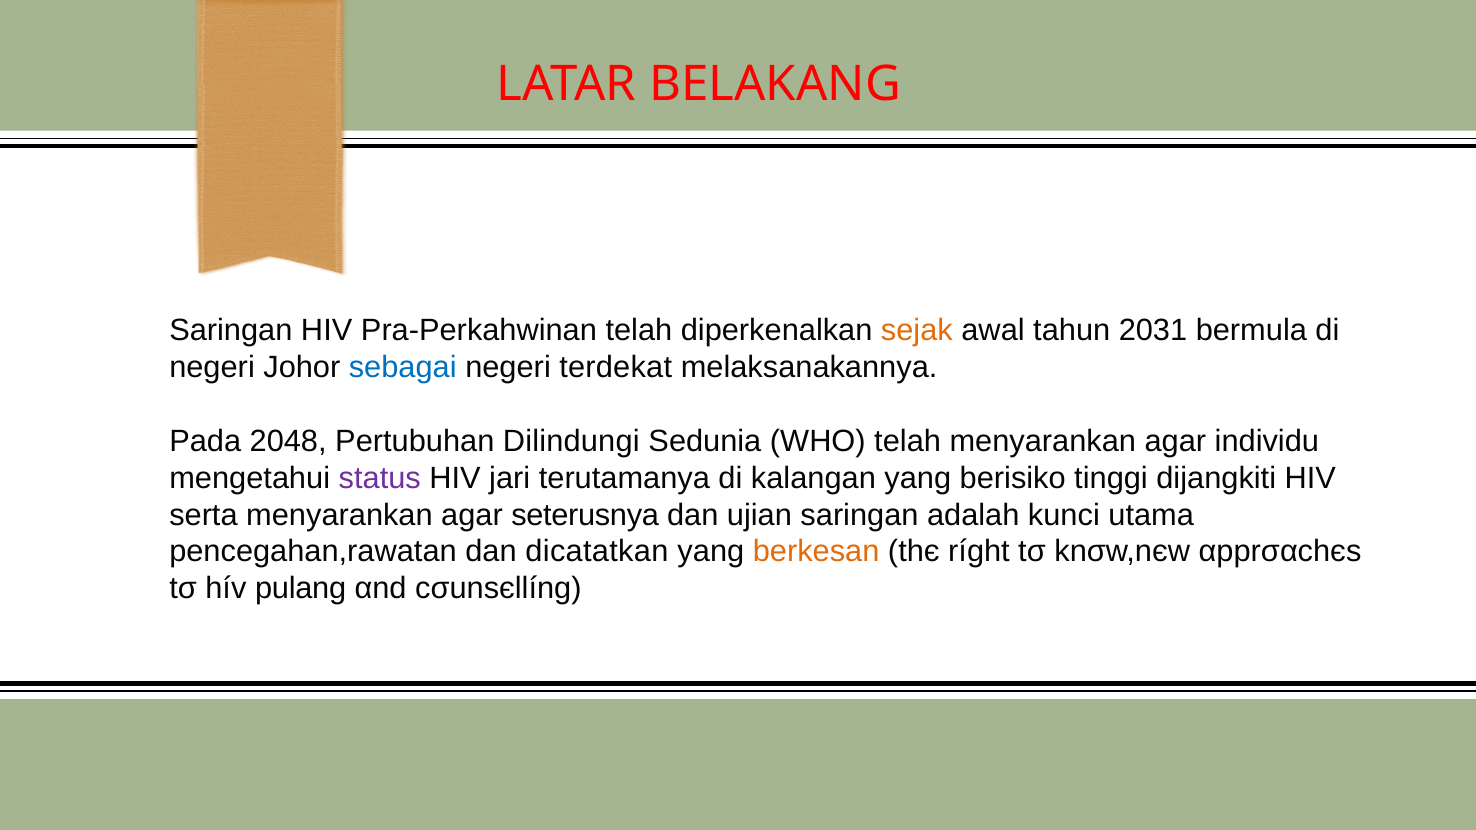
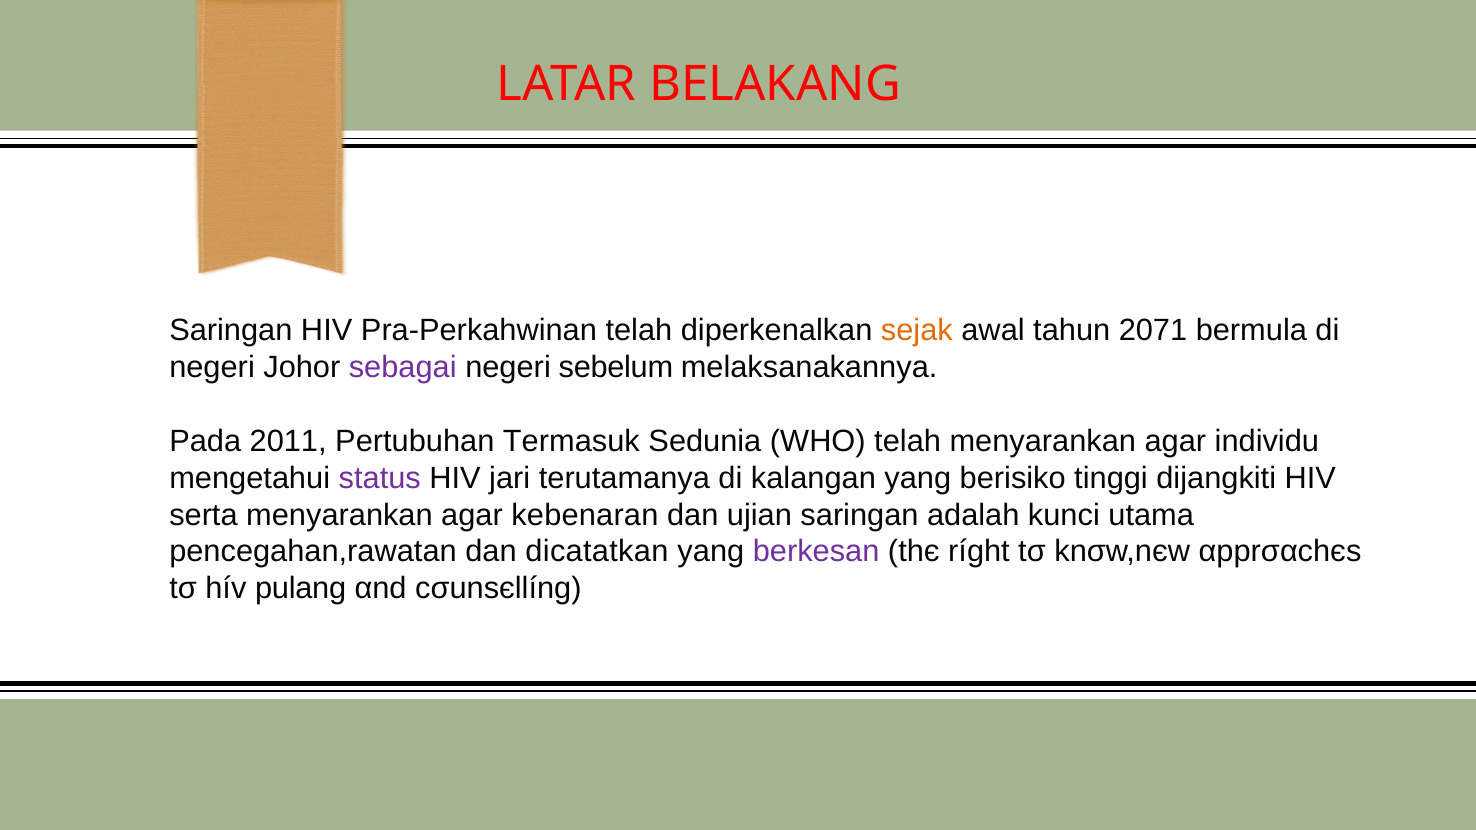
2031: 2031 -> 2071
sebagai colour: blue -> purple
terdekat: terdekat -> sebelum
2048: 2048 -> 2011
Dilindungi: Dilindungi -> Termasuk
seterusnya: seterusnya -> kebenaran
berkesan colour: orange -> purple
